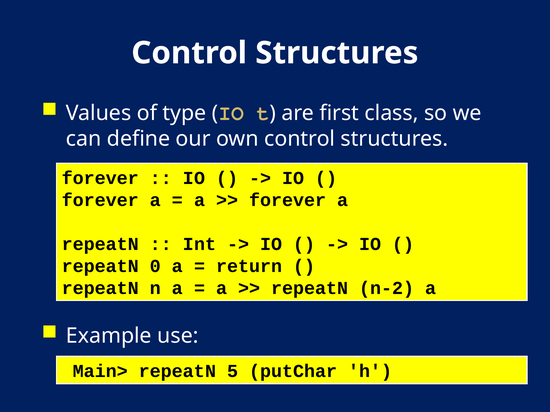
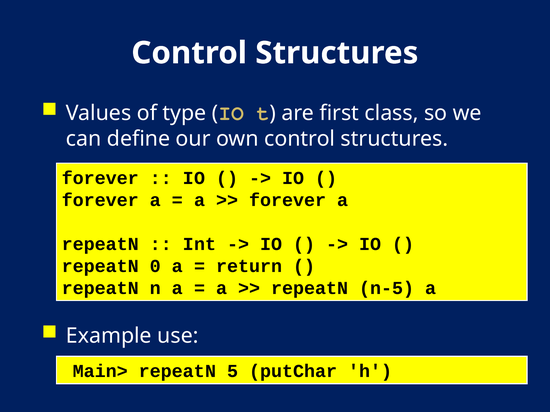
n-2: n-2 -> n-5
